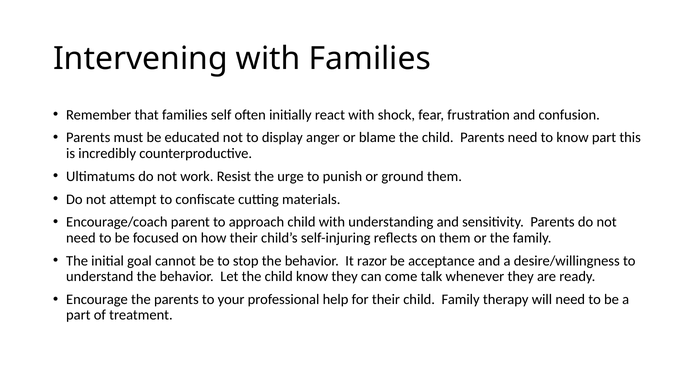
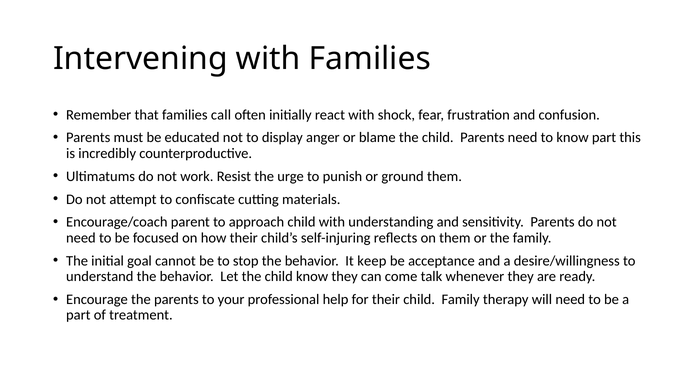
self: self -> call
razor: razor -> keep
